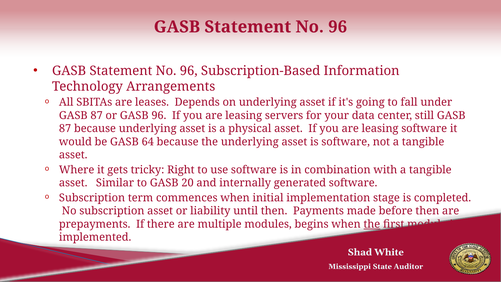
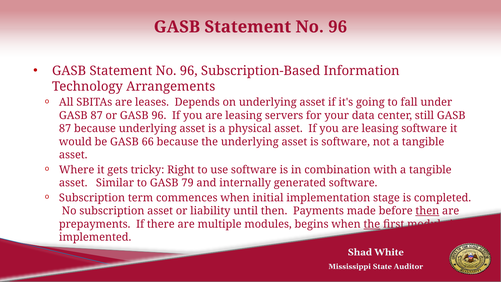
64: 64 -> 66
20: 20 -> 79
then at (427, 211) underline: none -> present
